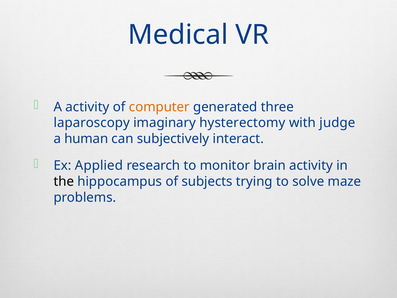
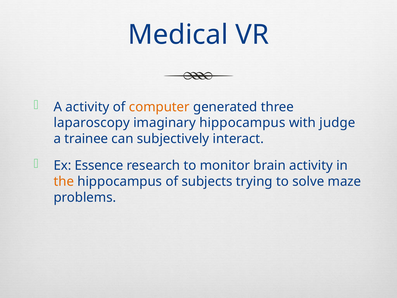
imaginary hysterectomy: hysterectomy -> hippocampus
human: human -> trainee
Applied: Applied -> Essence
the colour: black -> orange
